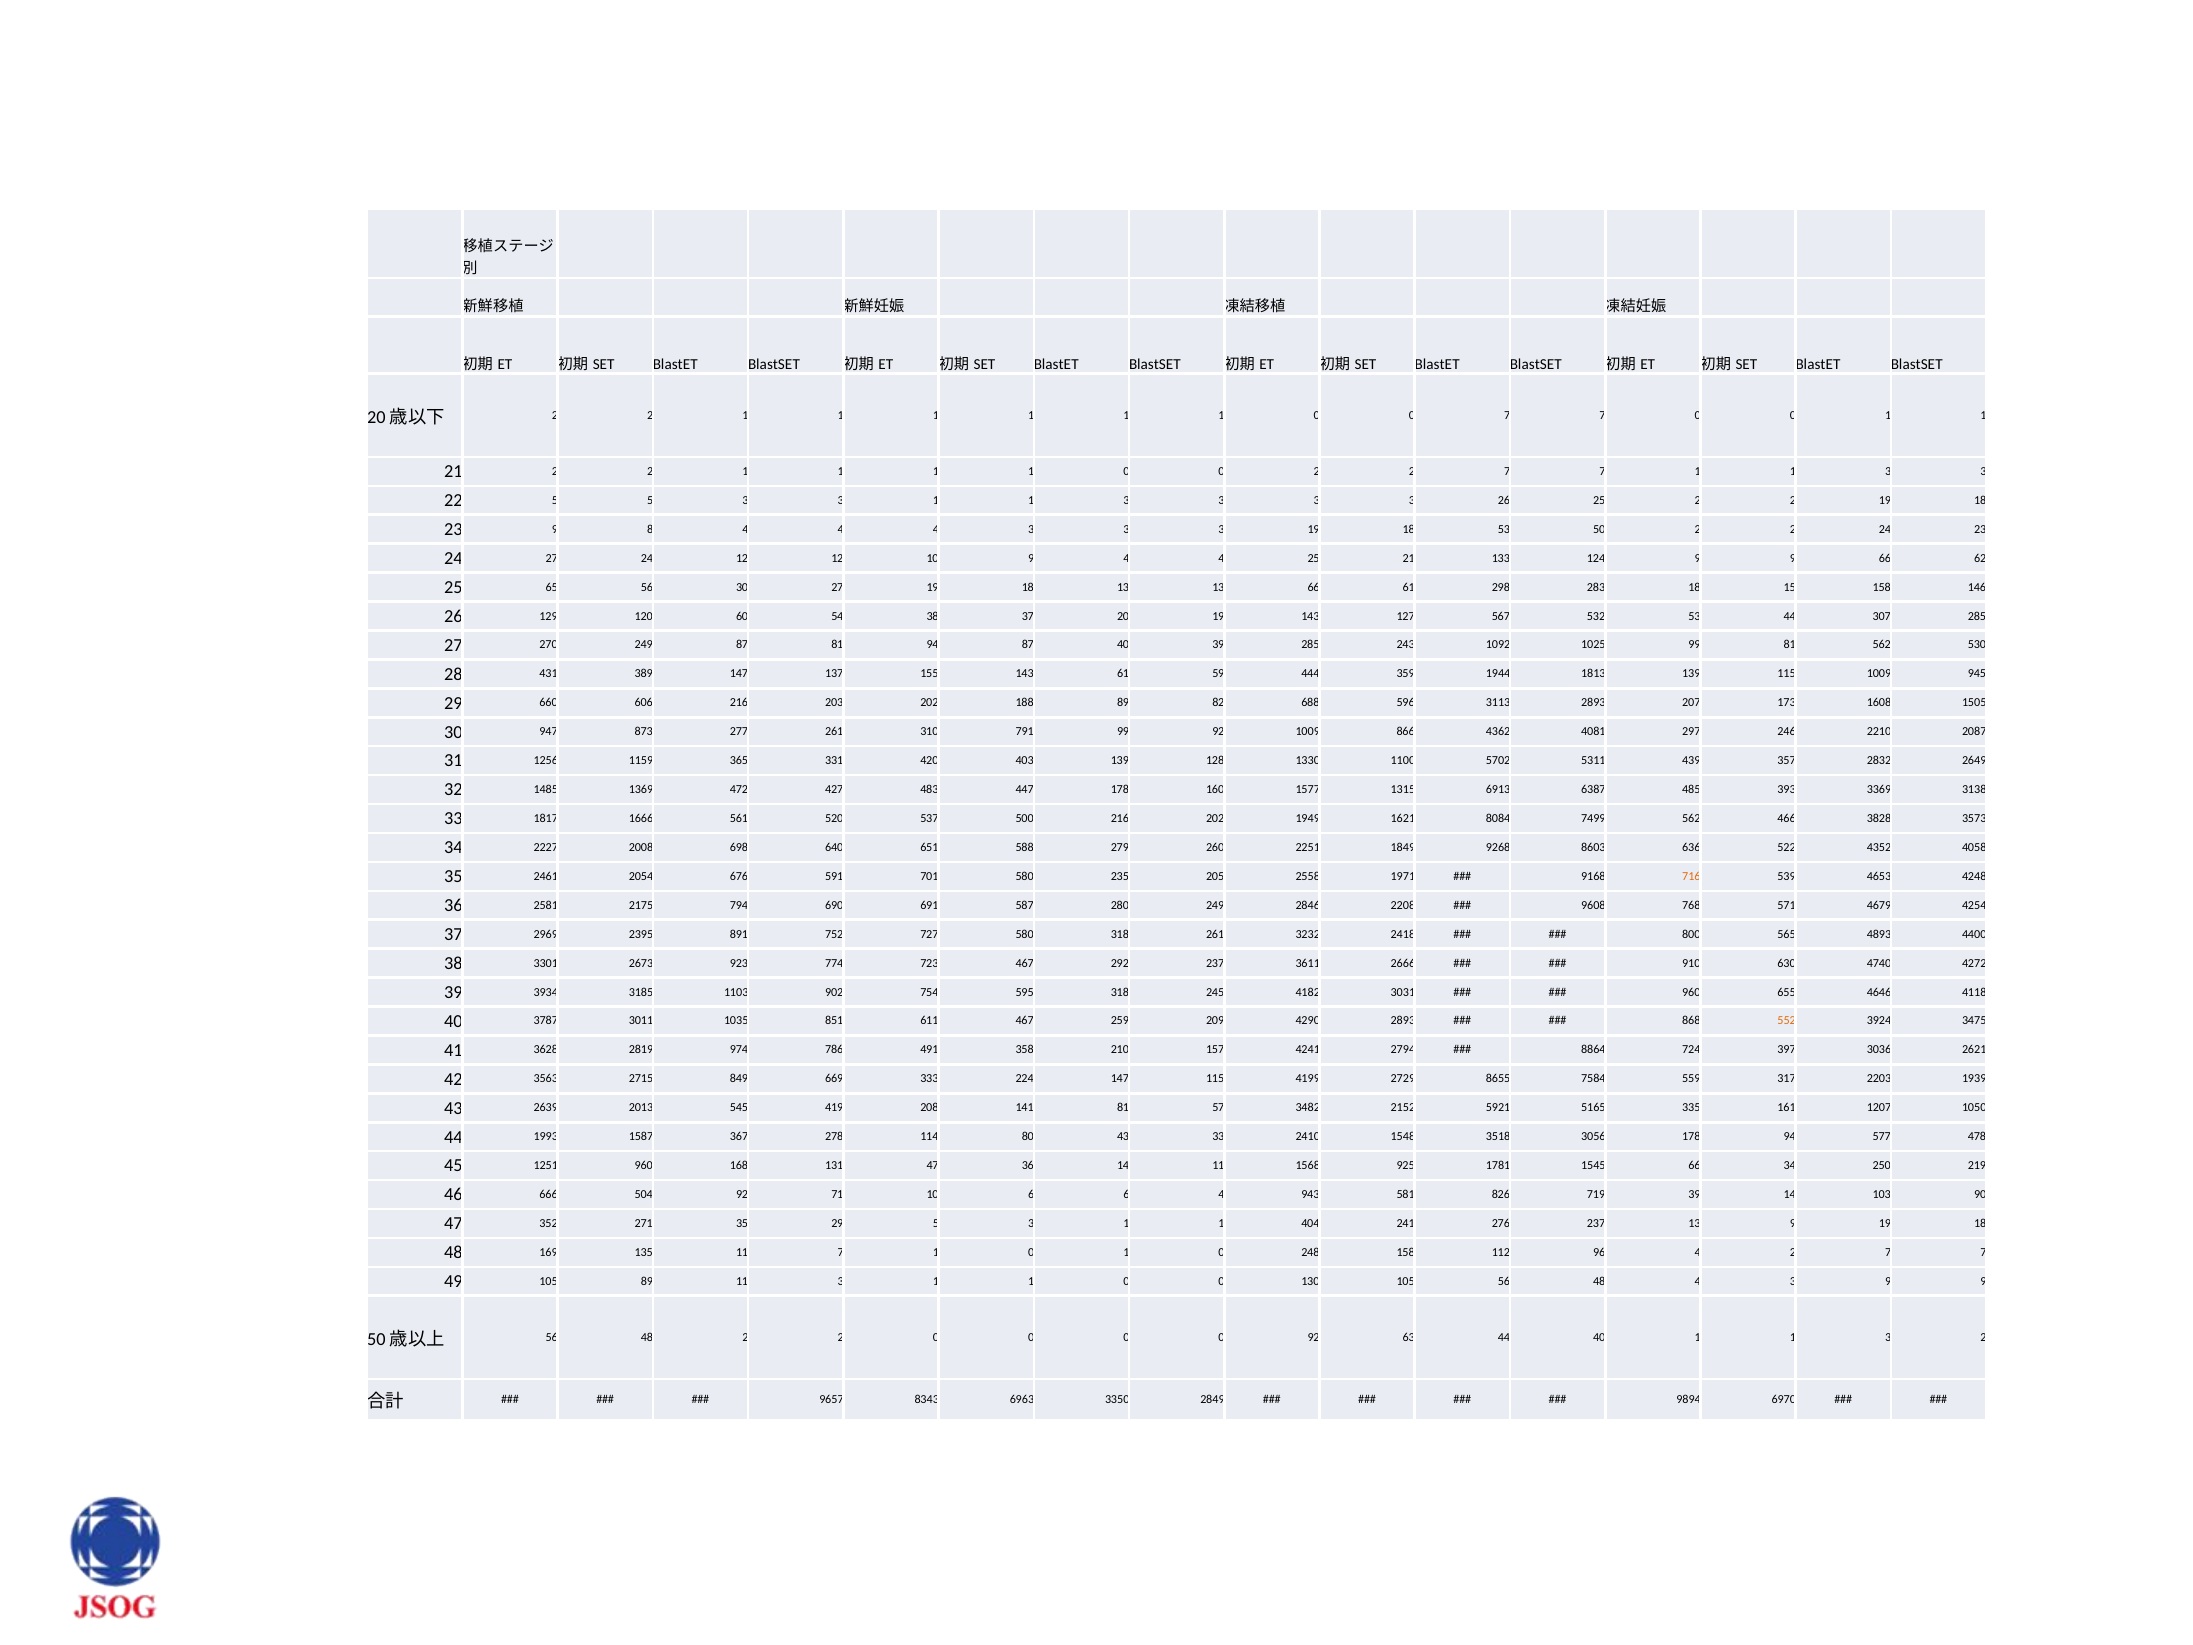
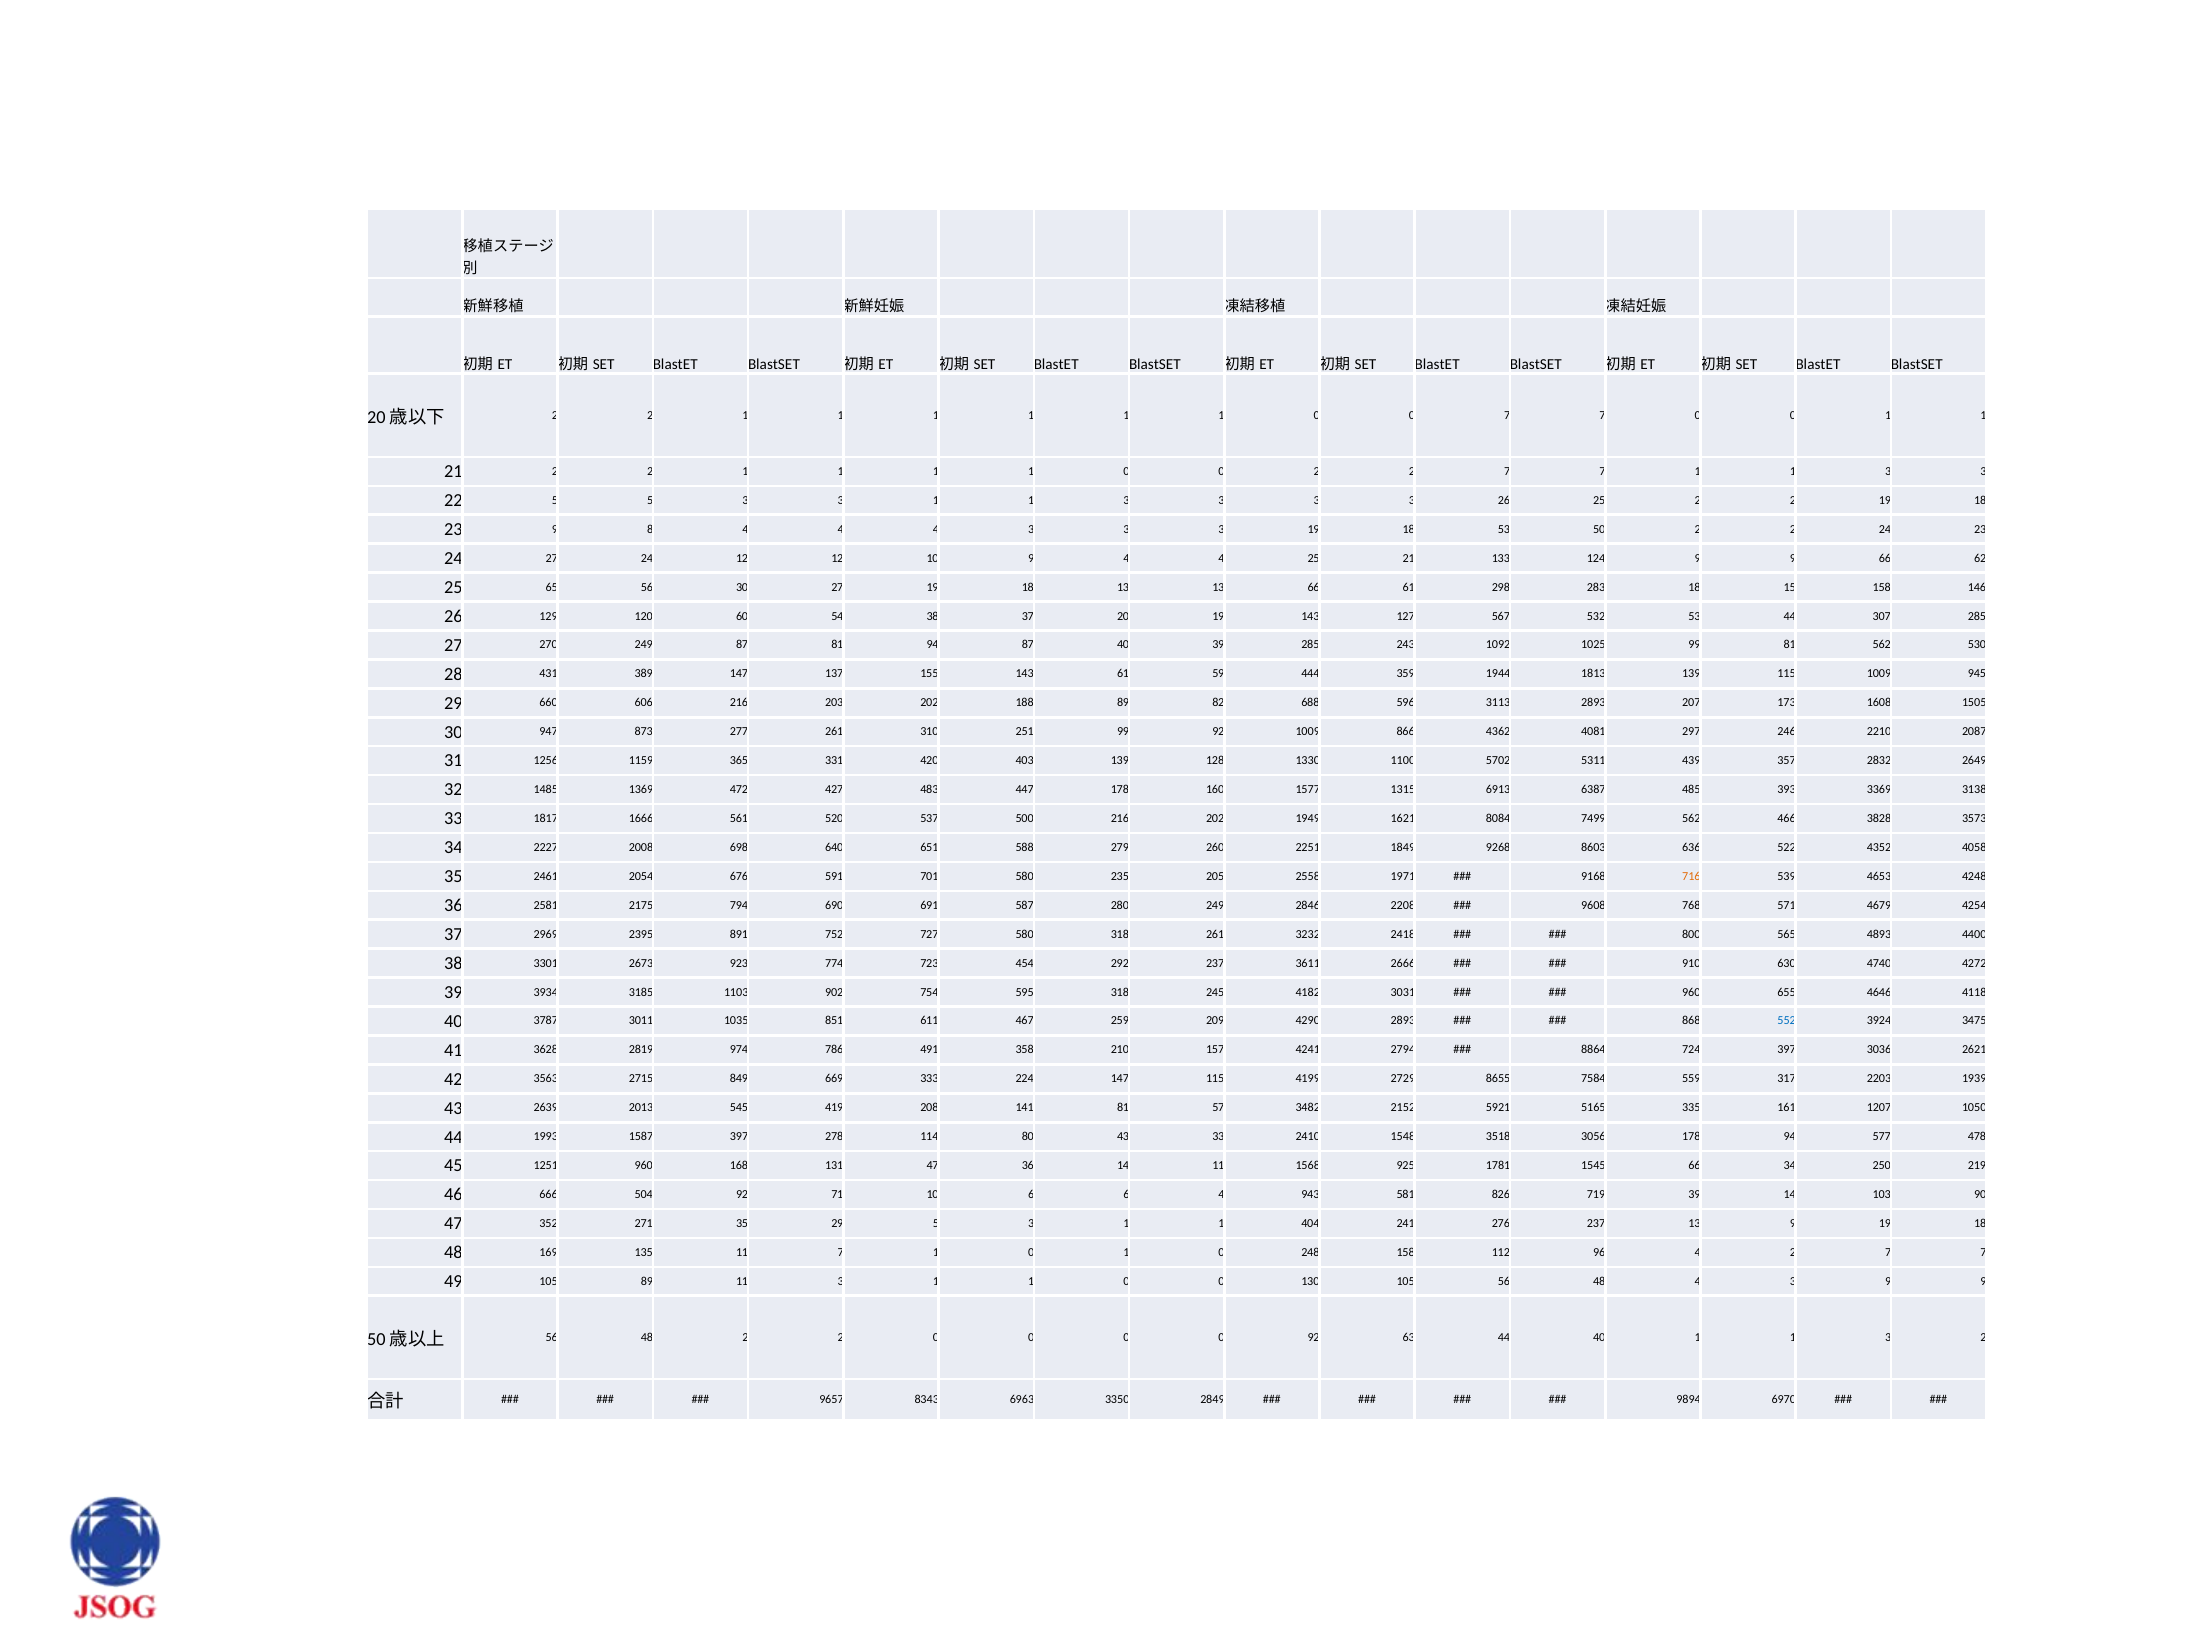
791: 791 -> 251
723 467: 467 -> 454
552 colour: orange -> blue
1587 367: 367 -> 397
